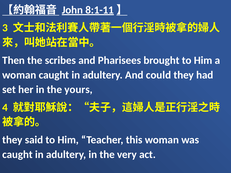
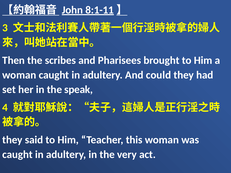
yours: yours -> speak
